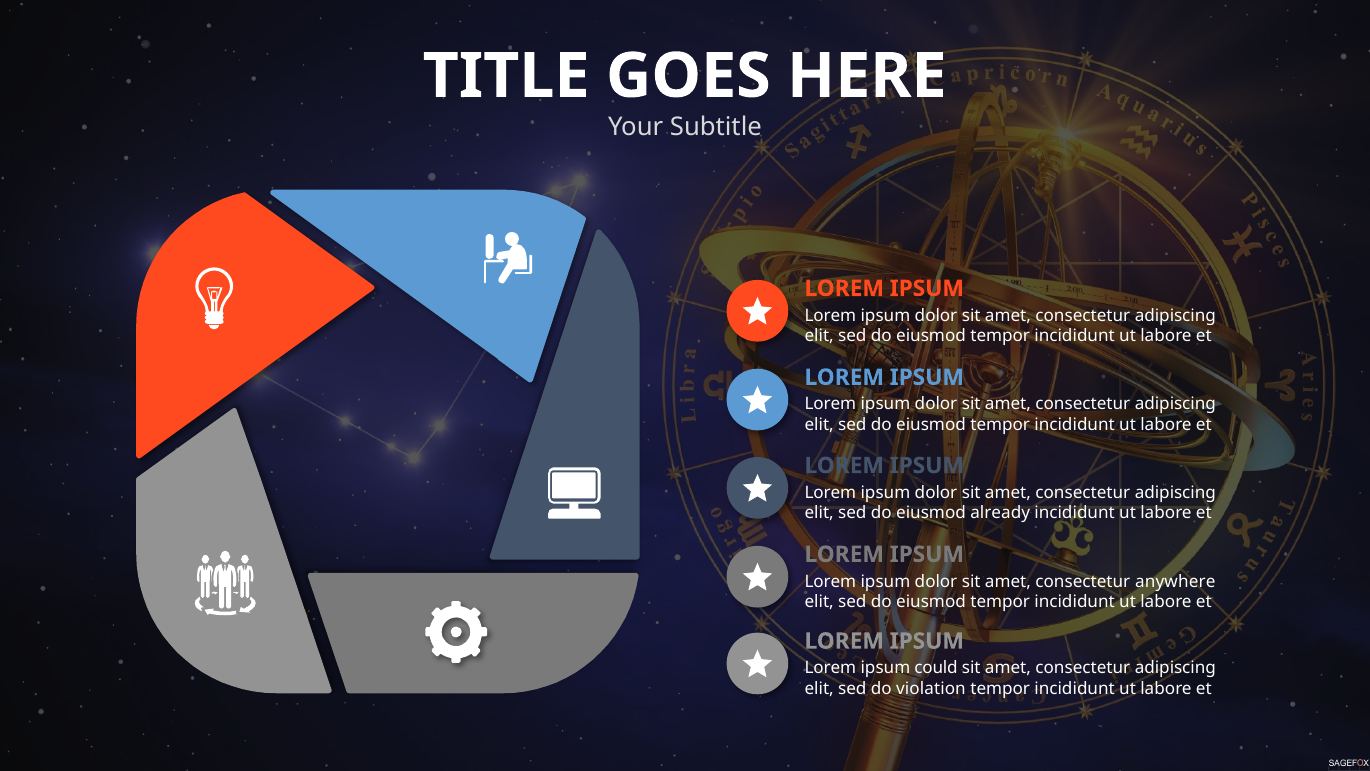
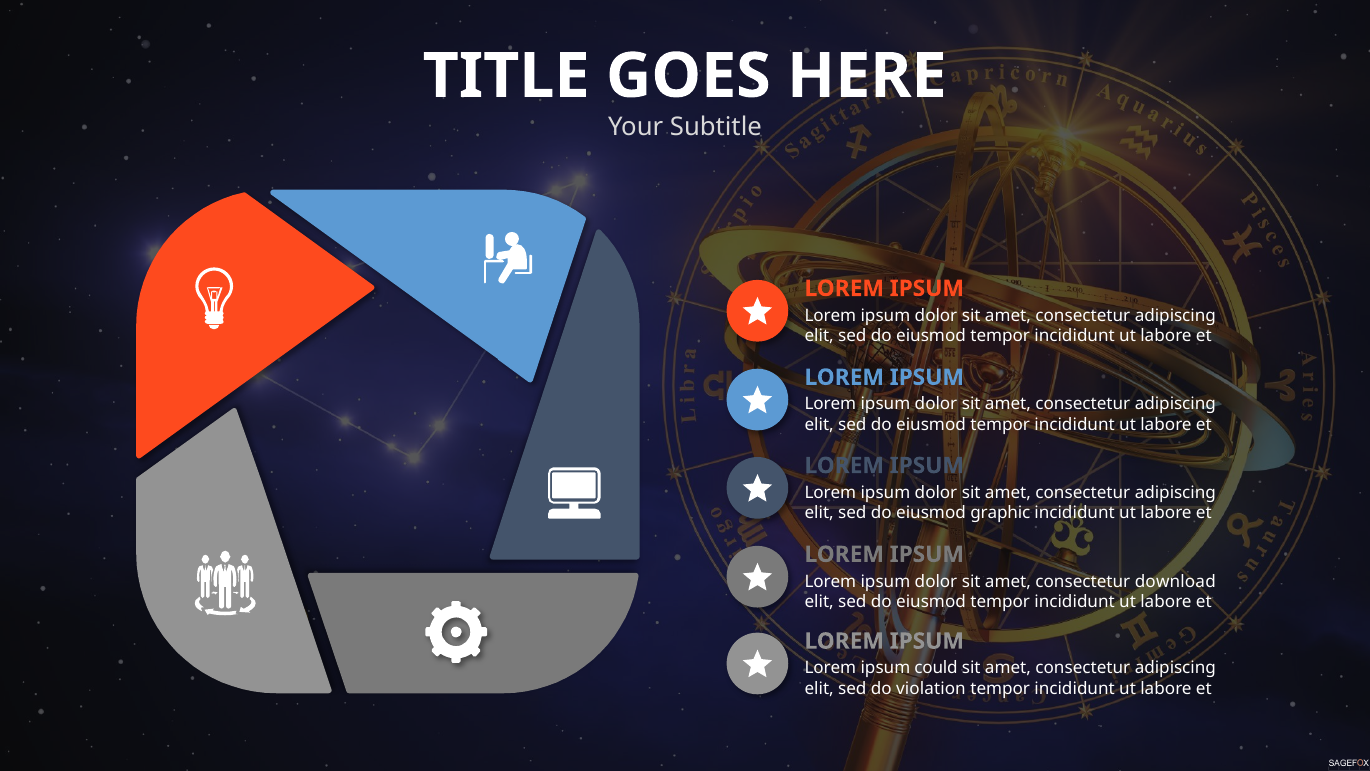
already: already -> graphic
anywhere: anywhere -> download
